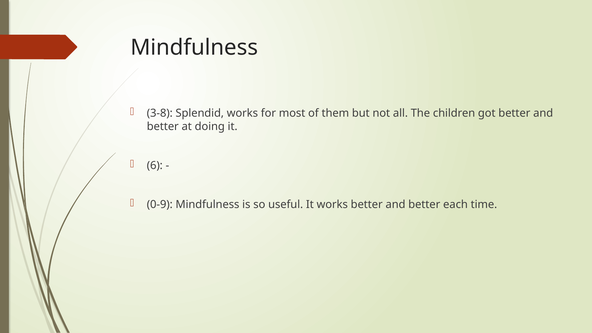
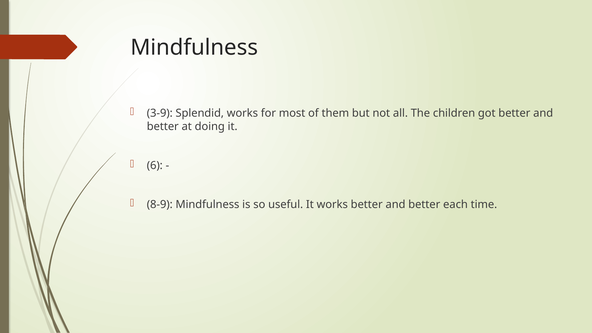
3-8: 3-8 -> 3-9
0-9: 0-9 -> 8-9
